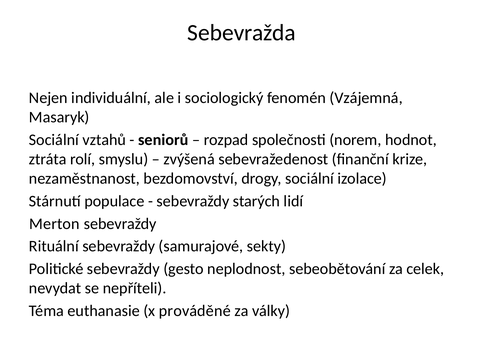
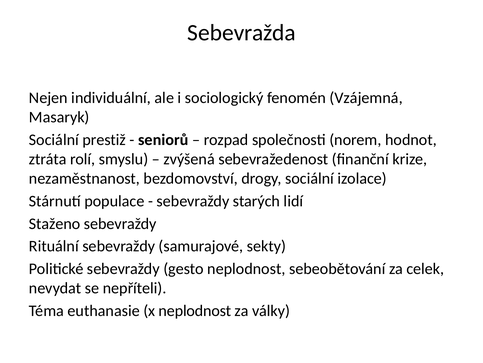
vztahů: vztahů -> prestiž
Merton: Merton -> Staženo
x prováděné: prováděné -> neplodnost
